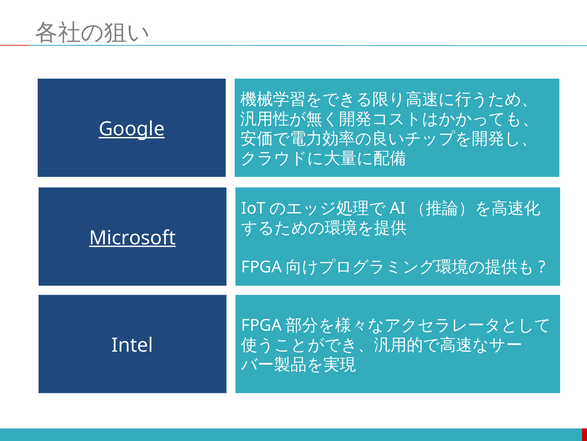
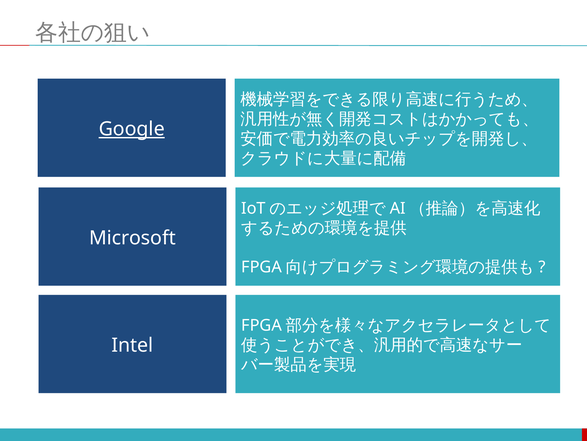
Microsoft underline: present -> none
